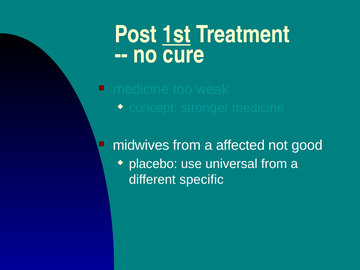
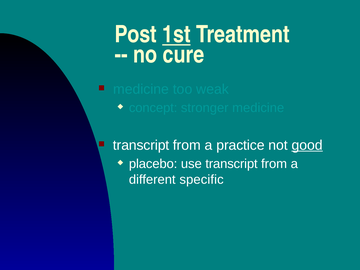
midwives at (141, 145): midwives -> transcript
affected: affected -> practice
good underline: none -> present
use universal: universal -> transcript
